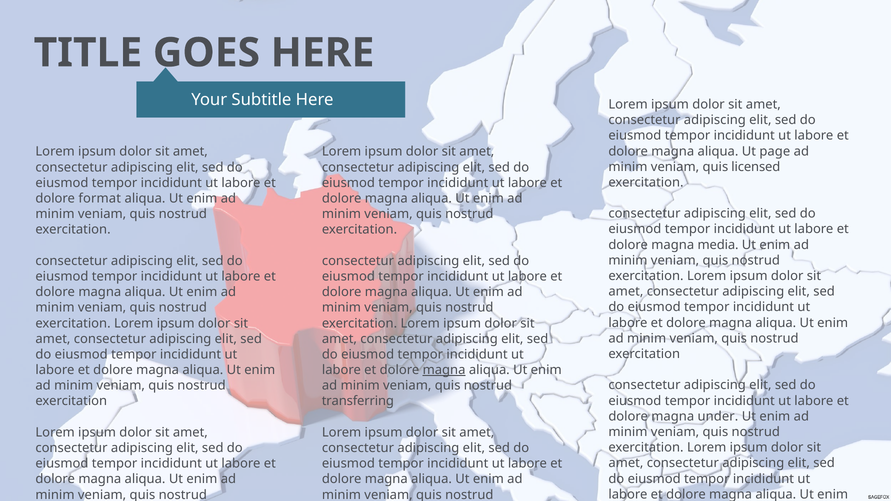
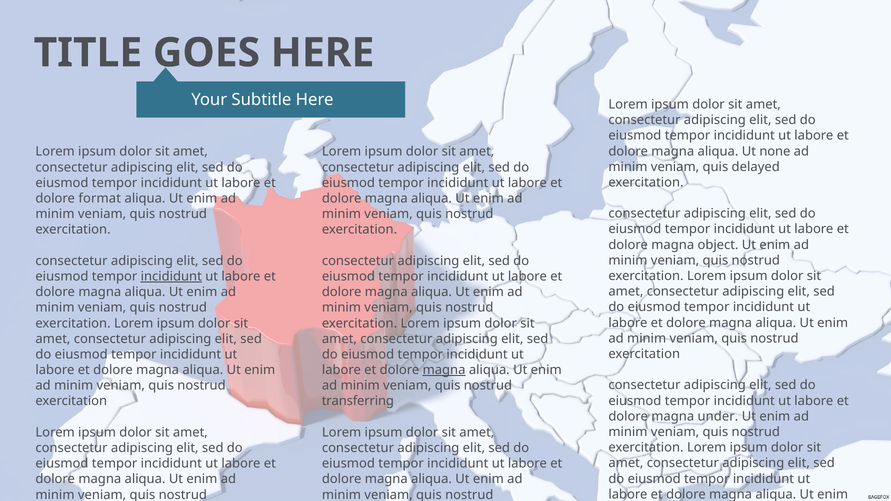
page: page -> none
licensed: licensed -> delayed
media: media -> object
incididunt at (171, 277) underline: none -> present
